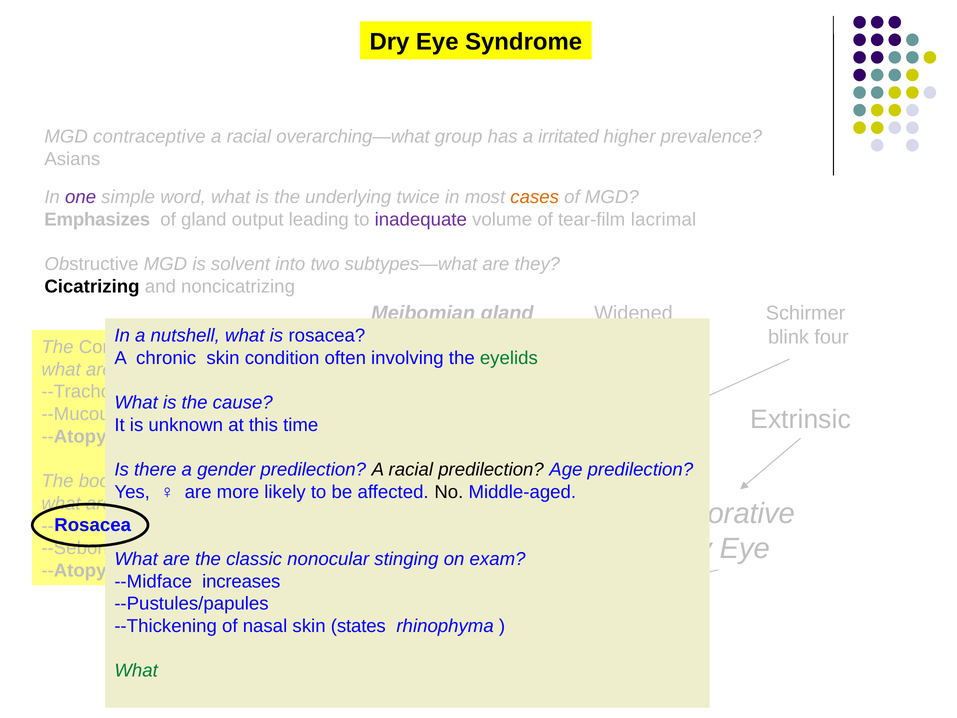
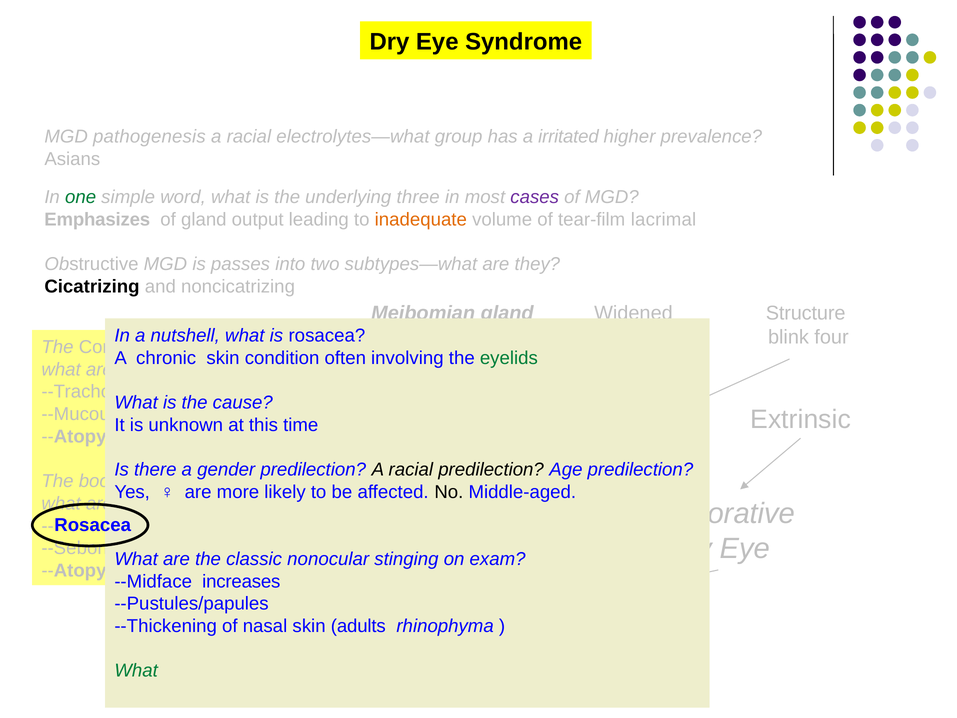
contraceptive: contraceptive -> pathogenesis
overarching—what: overarching—what -> electrolytes—what
one colour: purple -> green
underlying twice: twice -> three
cases colour: orange -> purple
inadequate colour: purple -> orange
solvent: solvent -> passes
Schirmer: Schirmer -> Structure
states: states -> adults
